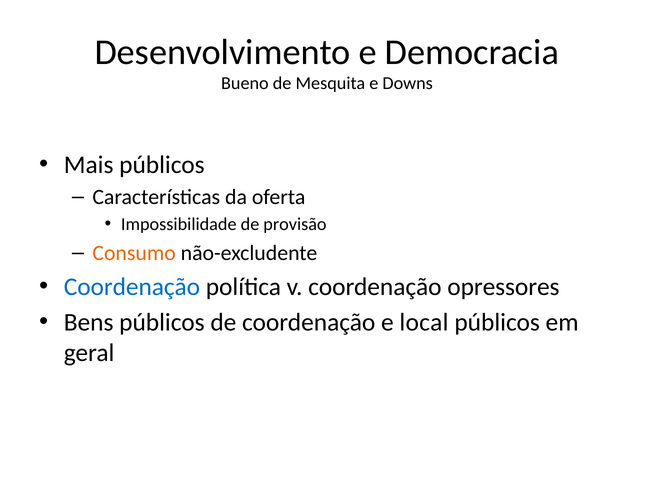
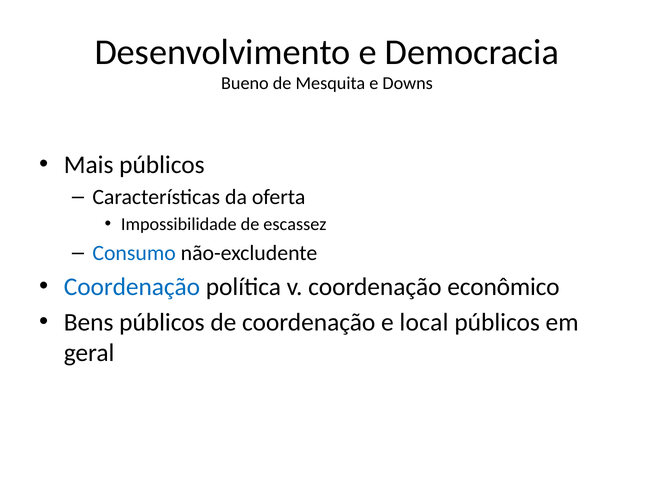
provisão: provisão -> escassez
Consumo colour: orange -> blue
opressores: opressores -> econômico
